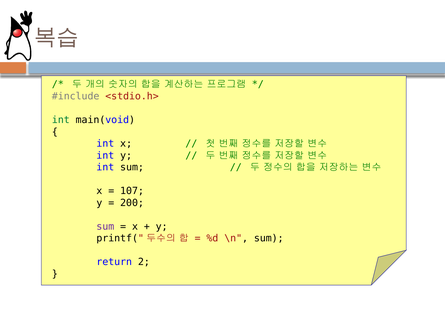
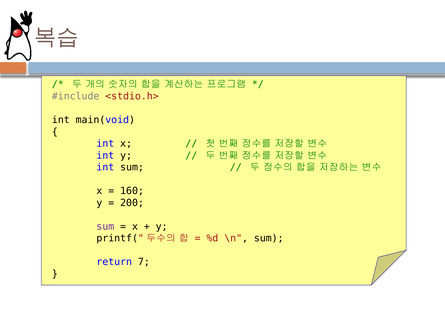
int at (61, 120) colour: green -> black
107: 107 -> 160
2: 2 -> 7
